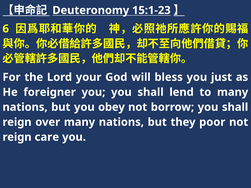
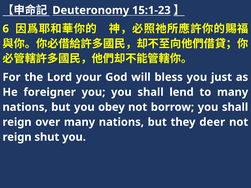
poor: poor -> deer
care: care -> shut
